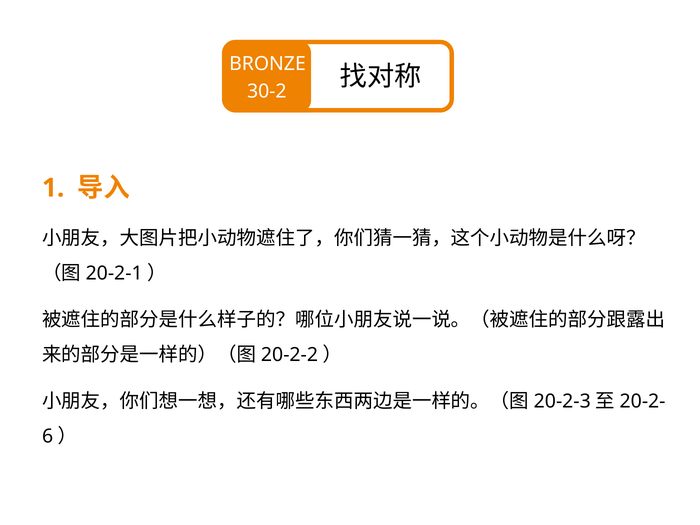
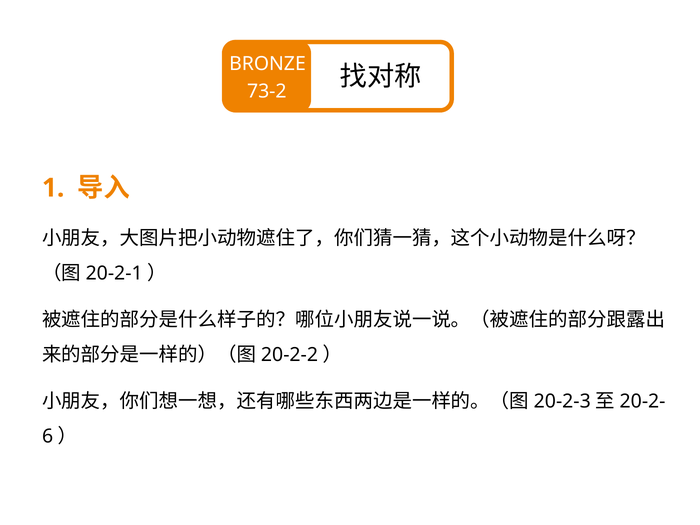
30-2: 30-2 -> 73-2
